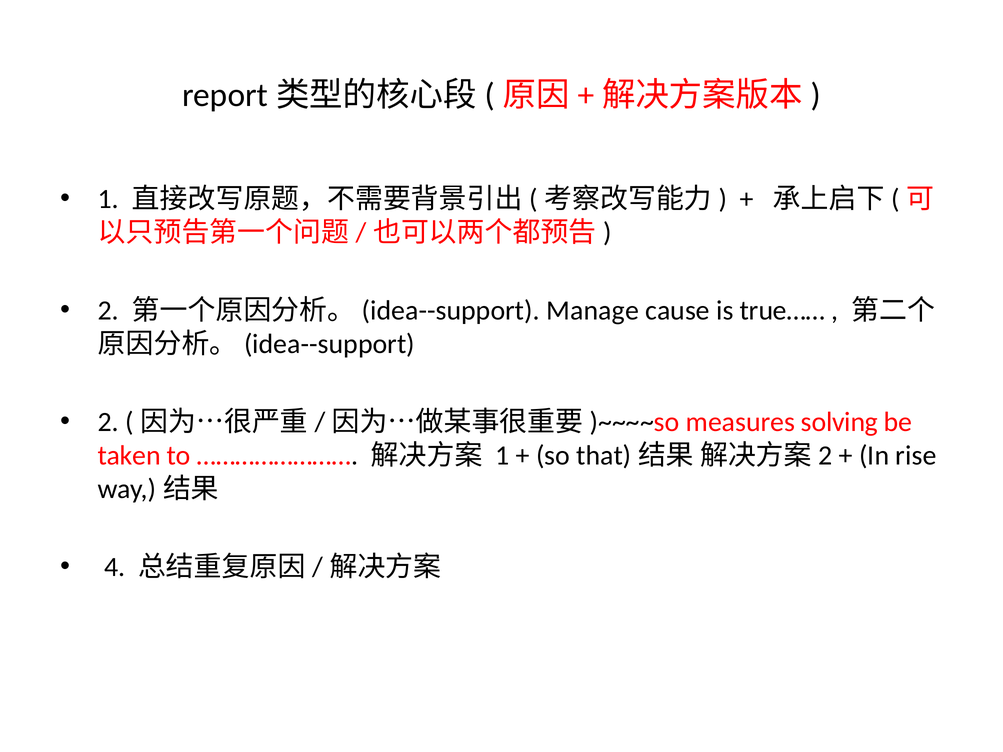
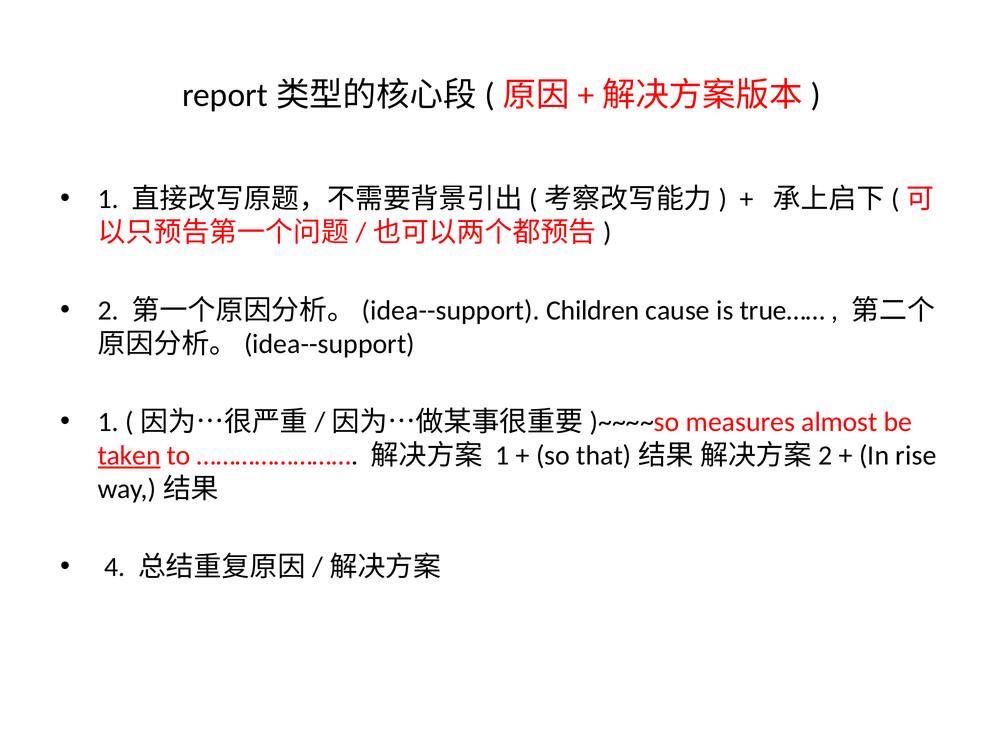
Manage: Manage -> Children
2 at (108, 422): 2 -> 1
solving: solving -> almost
taken underline: none -> present
